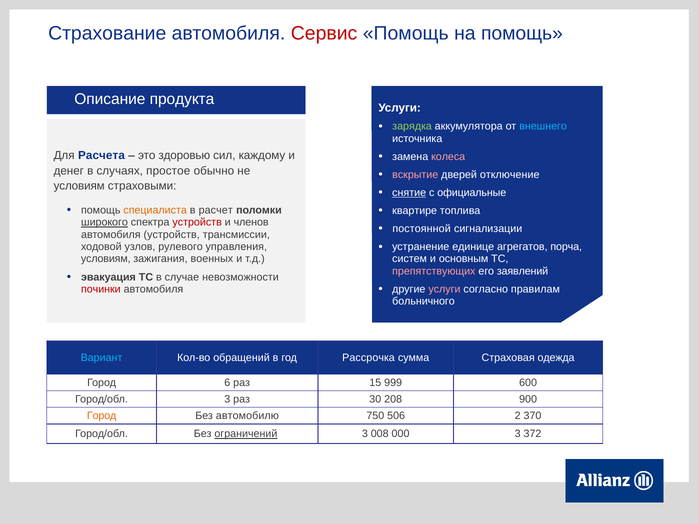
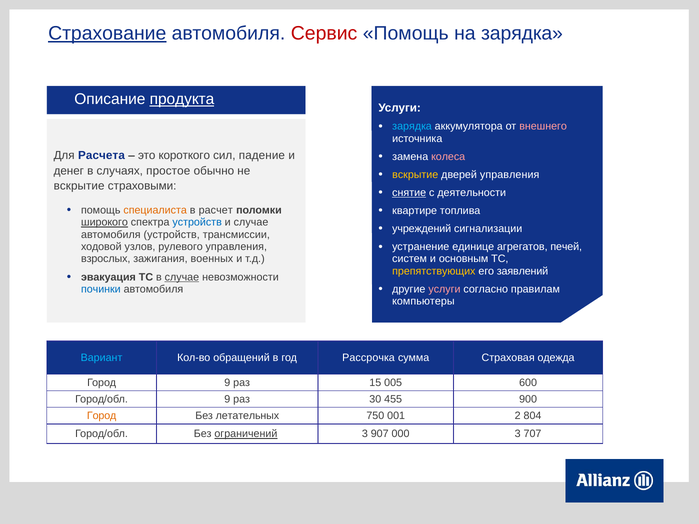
Страхование underline: none -> present
на помощь: помощь -> зарядка
продукта underline: none -> present
зарядка at (412, 127) colour: light green -> light blue
внешнего colour: light blue -> pink
здоровью: здоровью -> короткого
каждому: каждому -> падение
вскрытие at (415, 175) colour: pink -> yellow
дверей отключение: отключение -> управления
условиям at (79, 186): условиям -> вскрытие
официальные: официальные -> деятельности
устройств at (197, 223) colour: red -> blue
и членов: членов -> случае
постоянной: постоянной -> учреждений
порча: порча -> печей
условиям at (106, 259): условиям -> взрослых
препятствующих colour: pink -> yellow
случае at (182, 277) underline: none -> present
починки colour: red -> blue
больничного: больничного -> компьютеры
Город 6: 6 -> 9
999: 999 -> 005
Город/обл 3: 3 -> 9
208: 208 -> 455
автомобилю: автомобилю -> летательных
506: 506 -> 001
370: 370 -> 804
008: 008 -> 907
372: 372 -> 707
